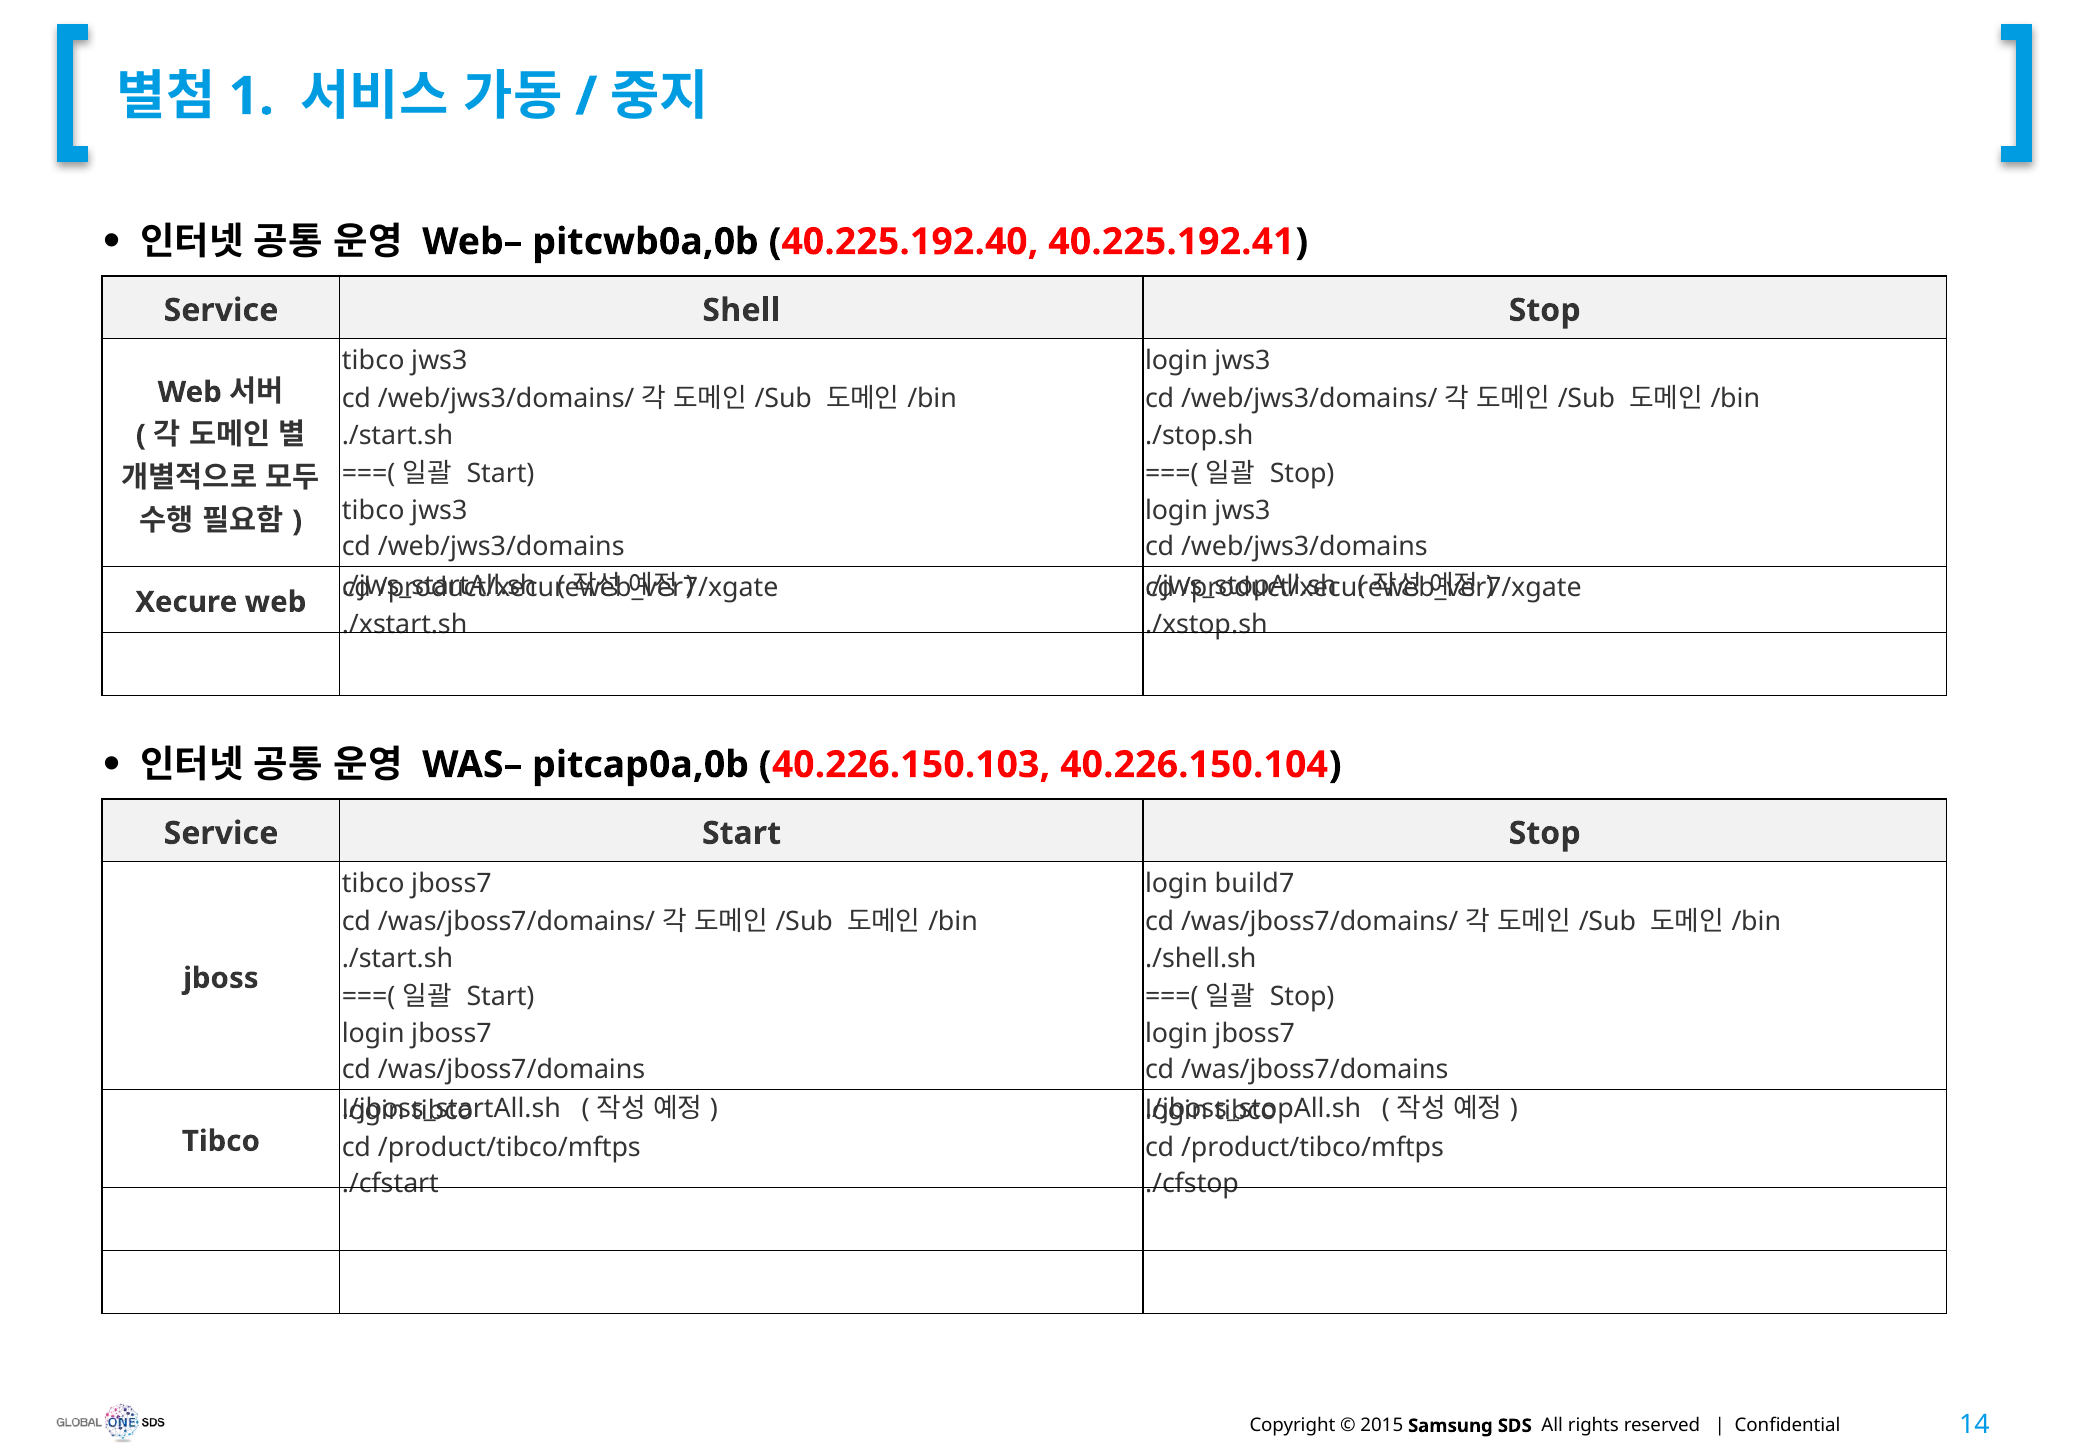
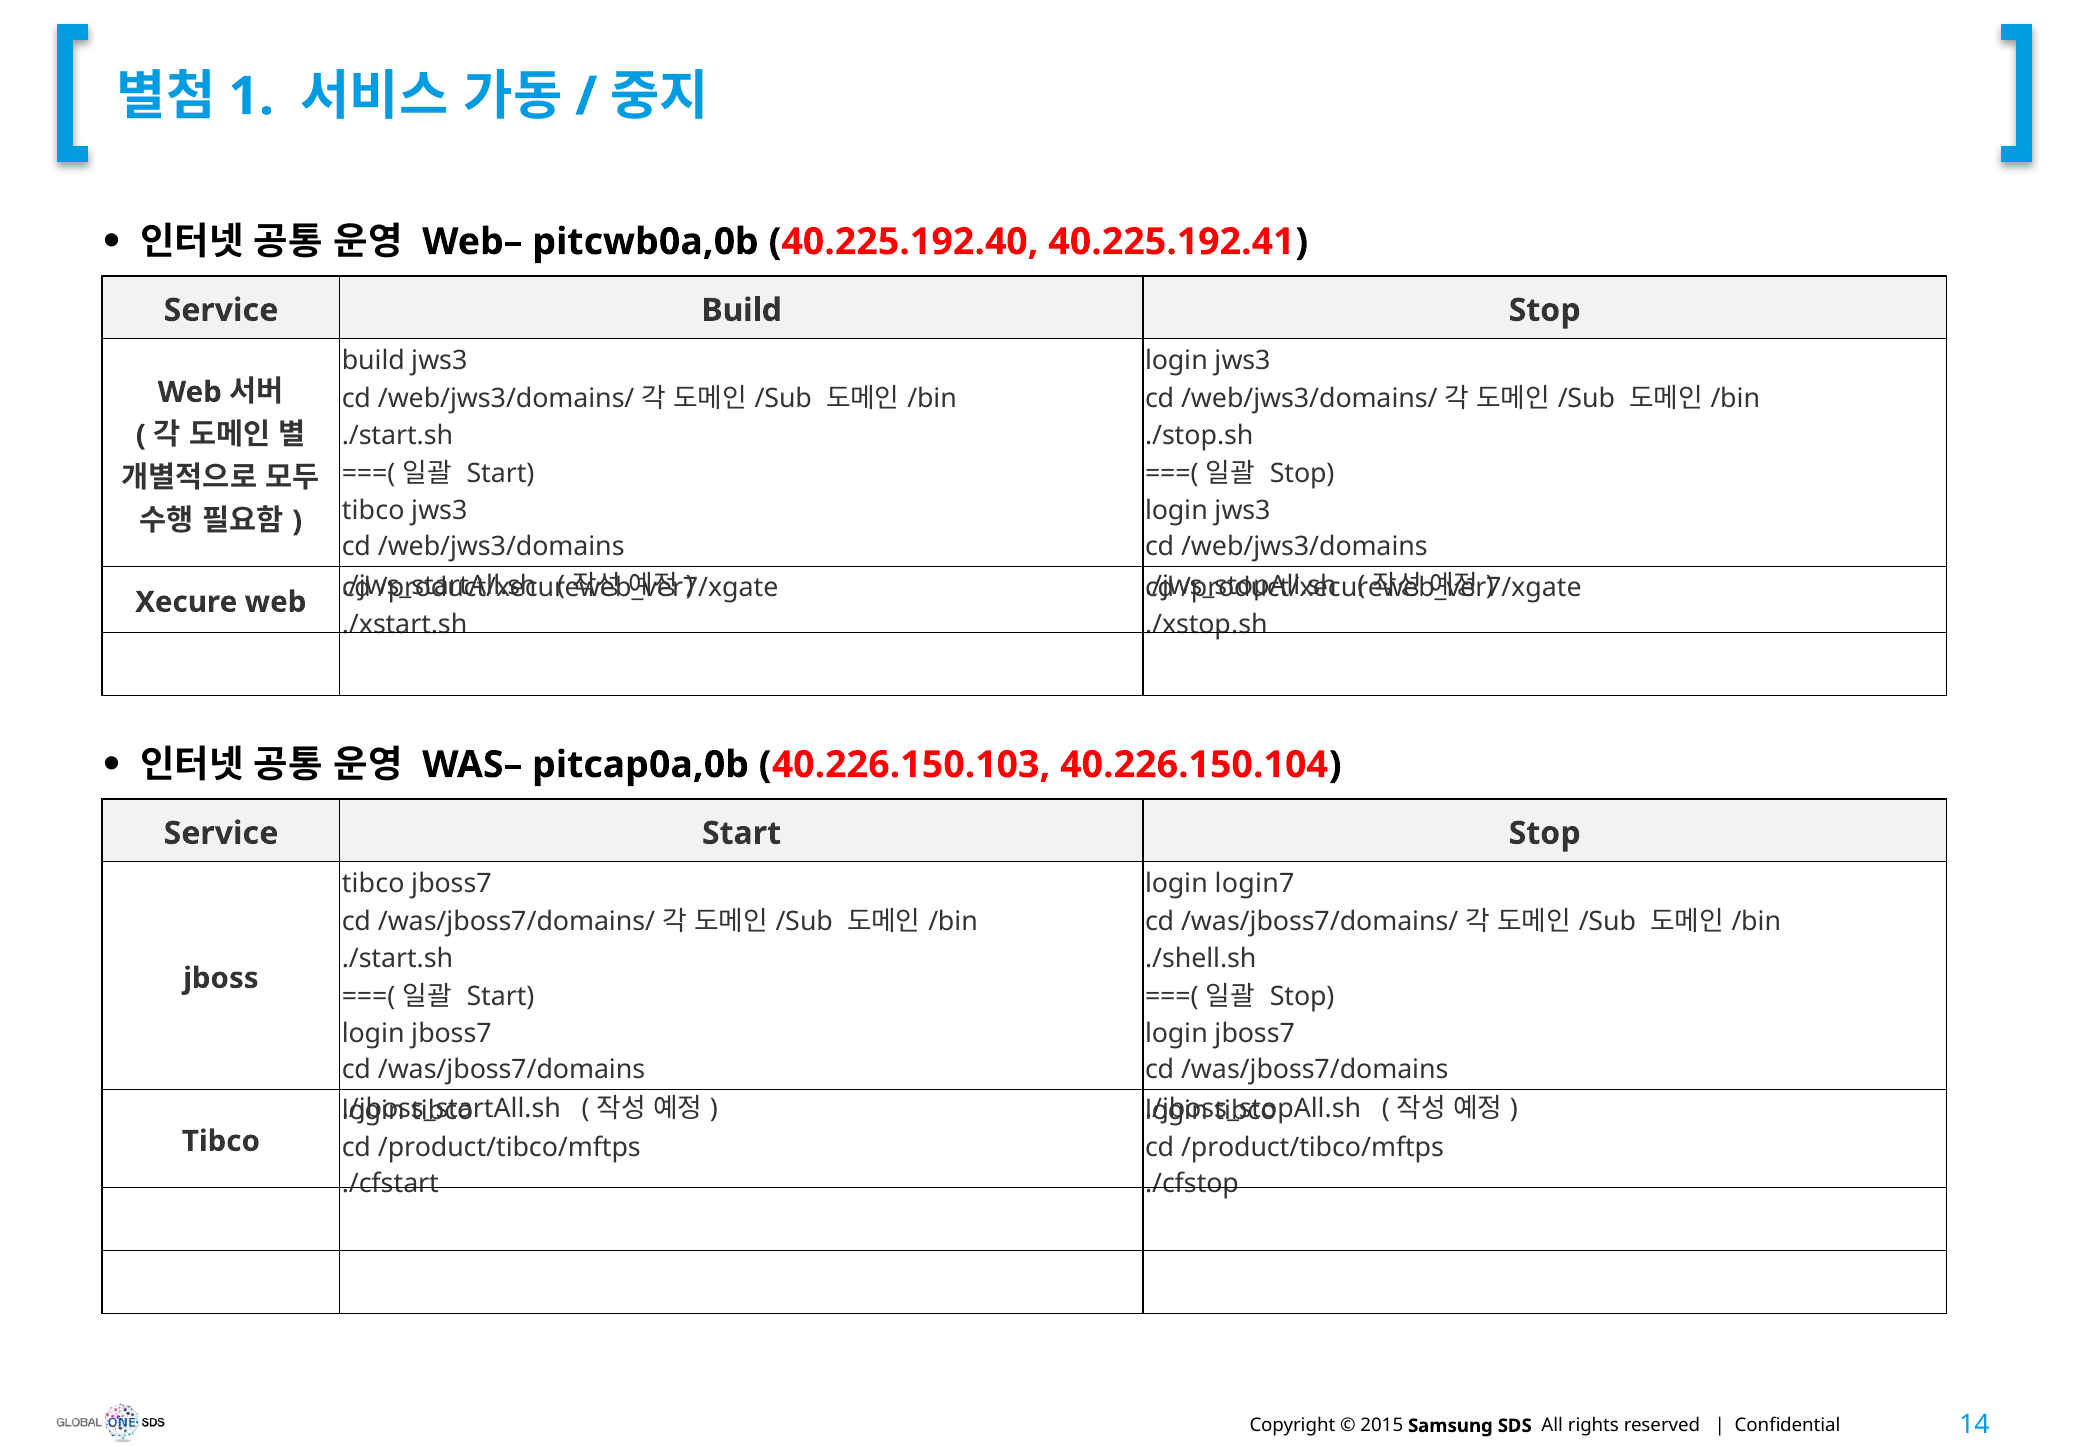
Service Shell: Shell -> Build
tibco at (373, 361): tibco -> build
build7: build7 -> login7
